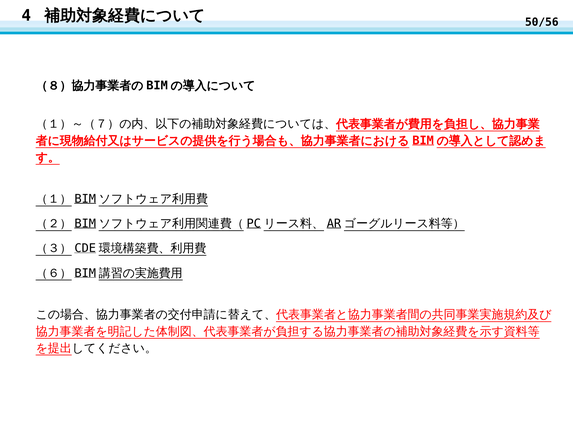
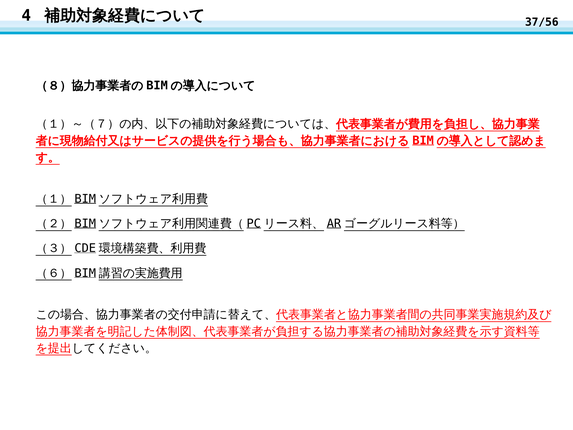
50/56: 50/56 -> 37/56
